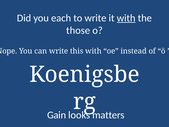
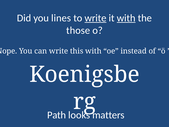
each: each -> lines
write at (95, 18) underline: none -> present
Gain: Gain -> Path
